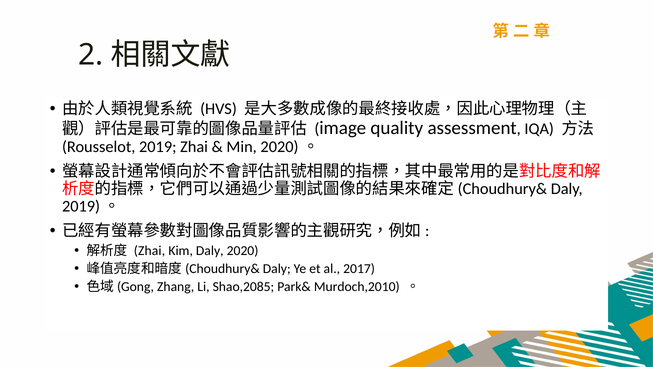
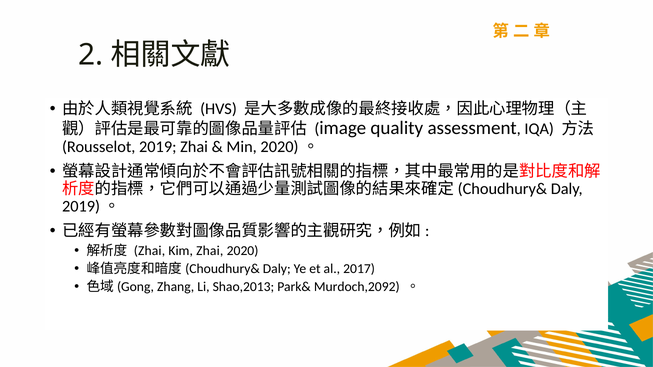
Kim Daly: Daly -> Zhai
Shao,2085: Shao,2085 -> Shao,2013
Murdoch,2010: Murdoch,2010 -> Murdoch,2092
